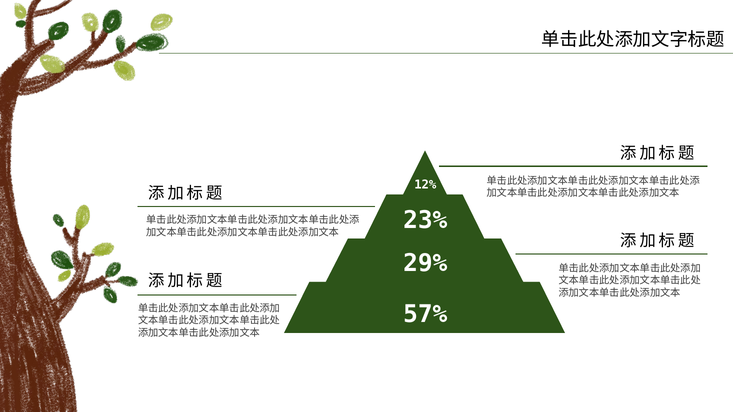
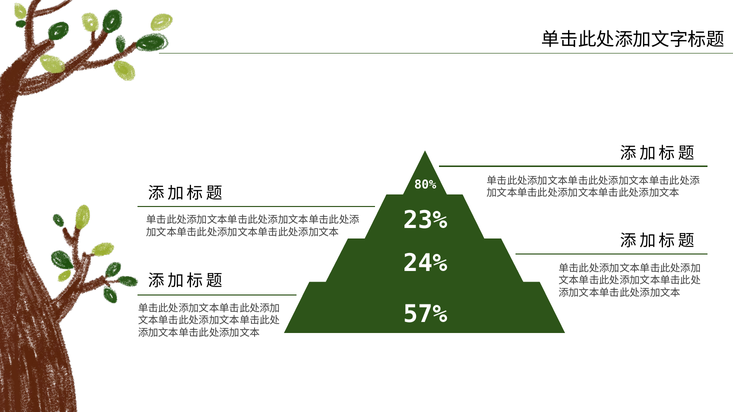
12%: 12% -> 80%
29%: 29% -> 24%
